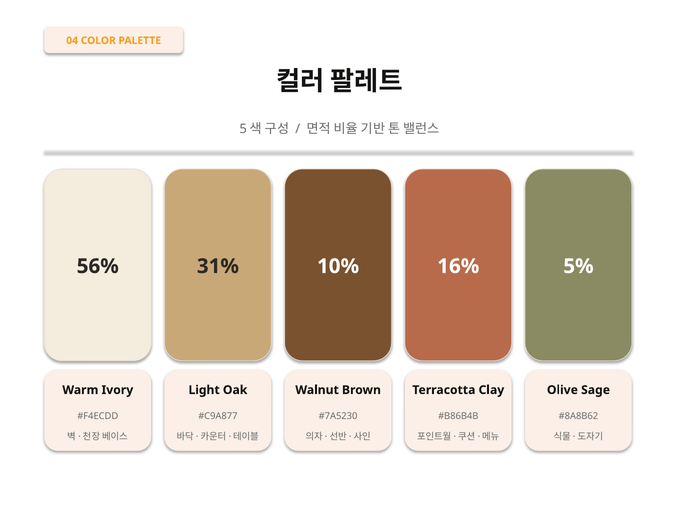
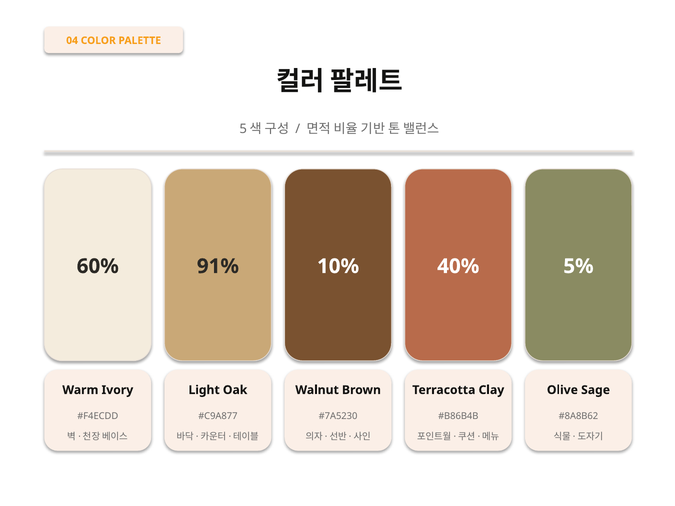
56%: 56% -> 60%
31%: 31% -> 91%
16%: 16% -> 40%
